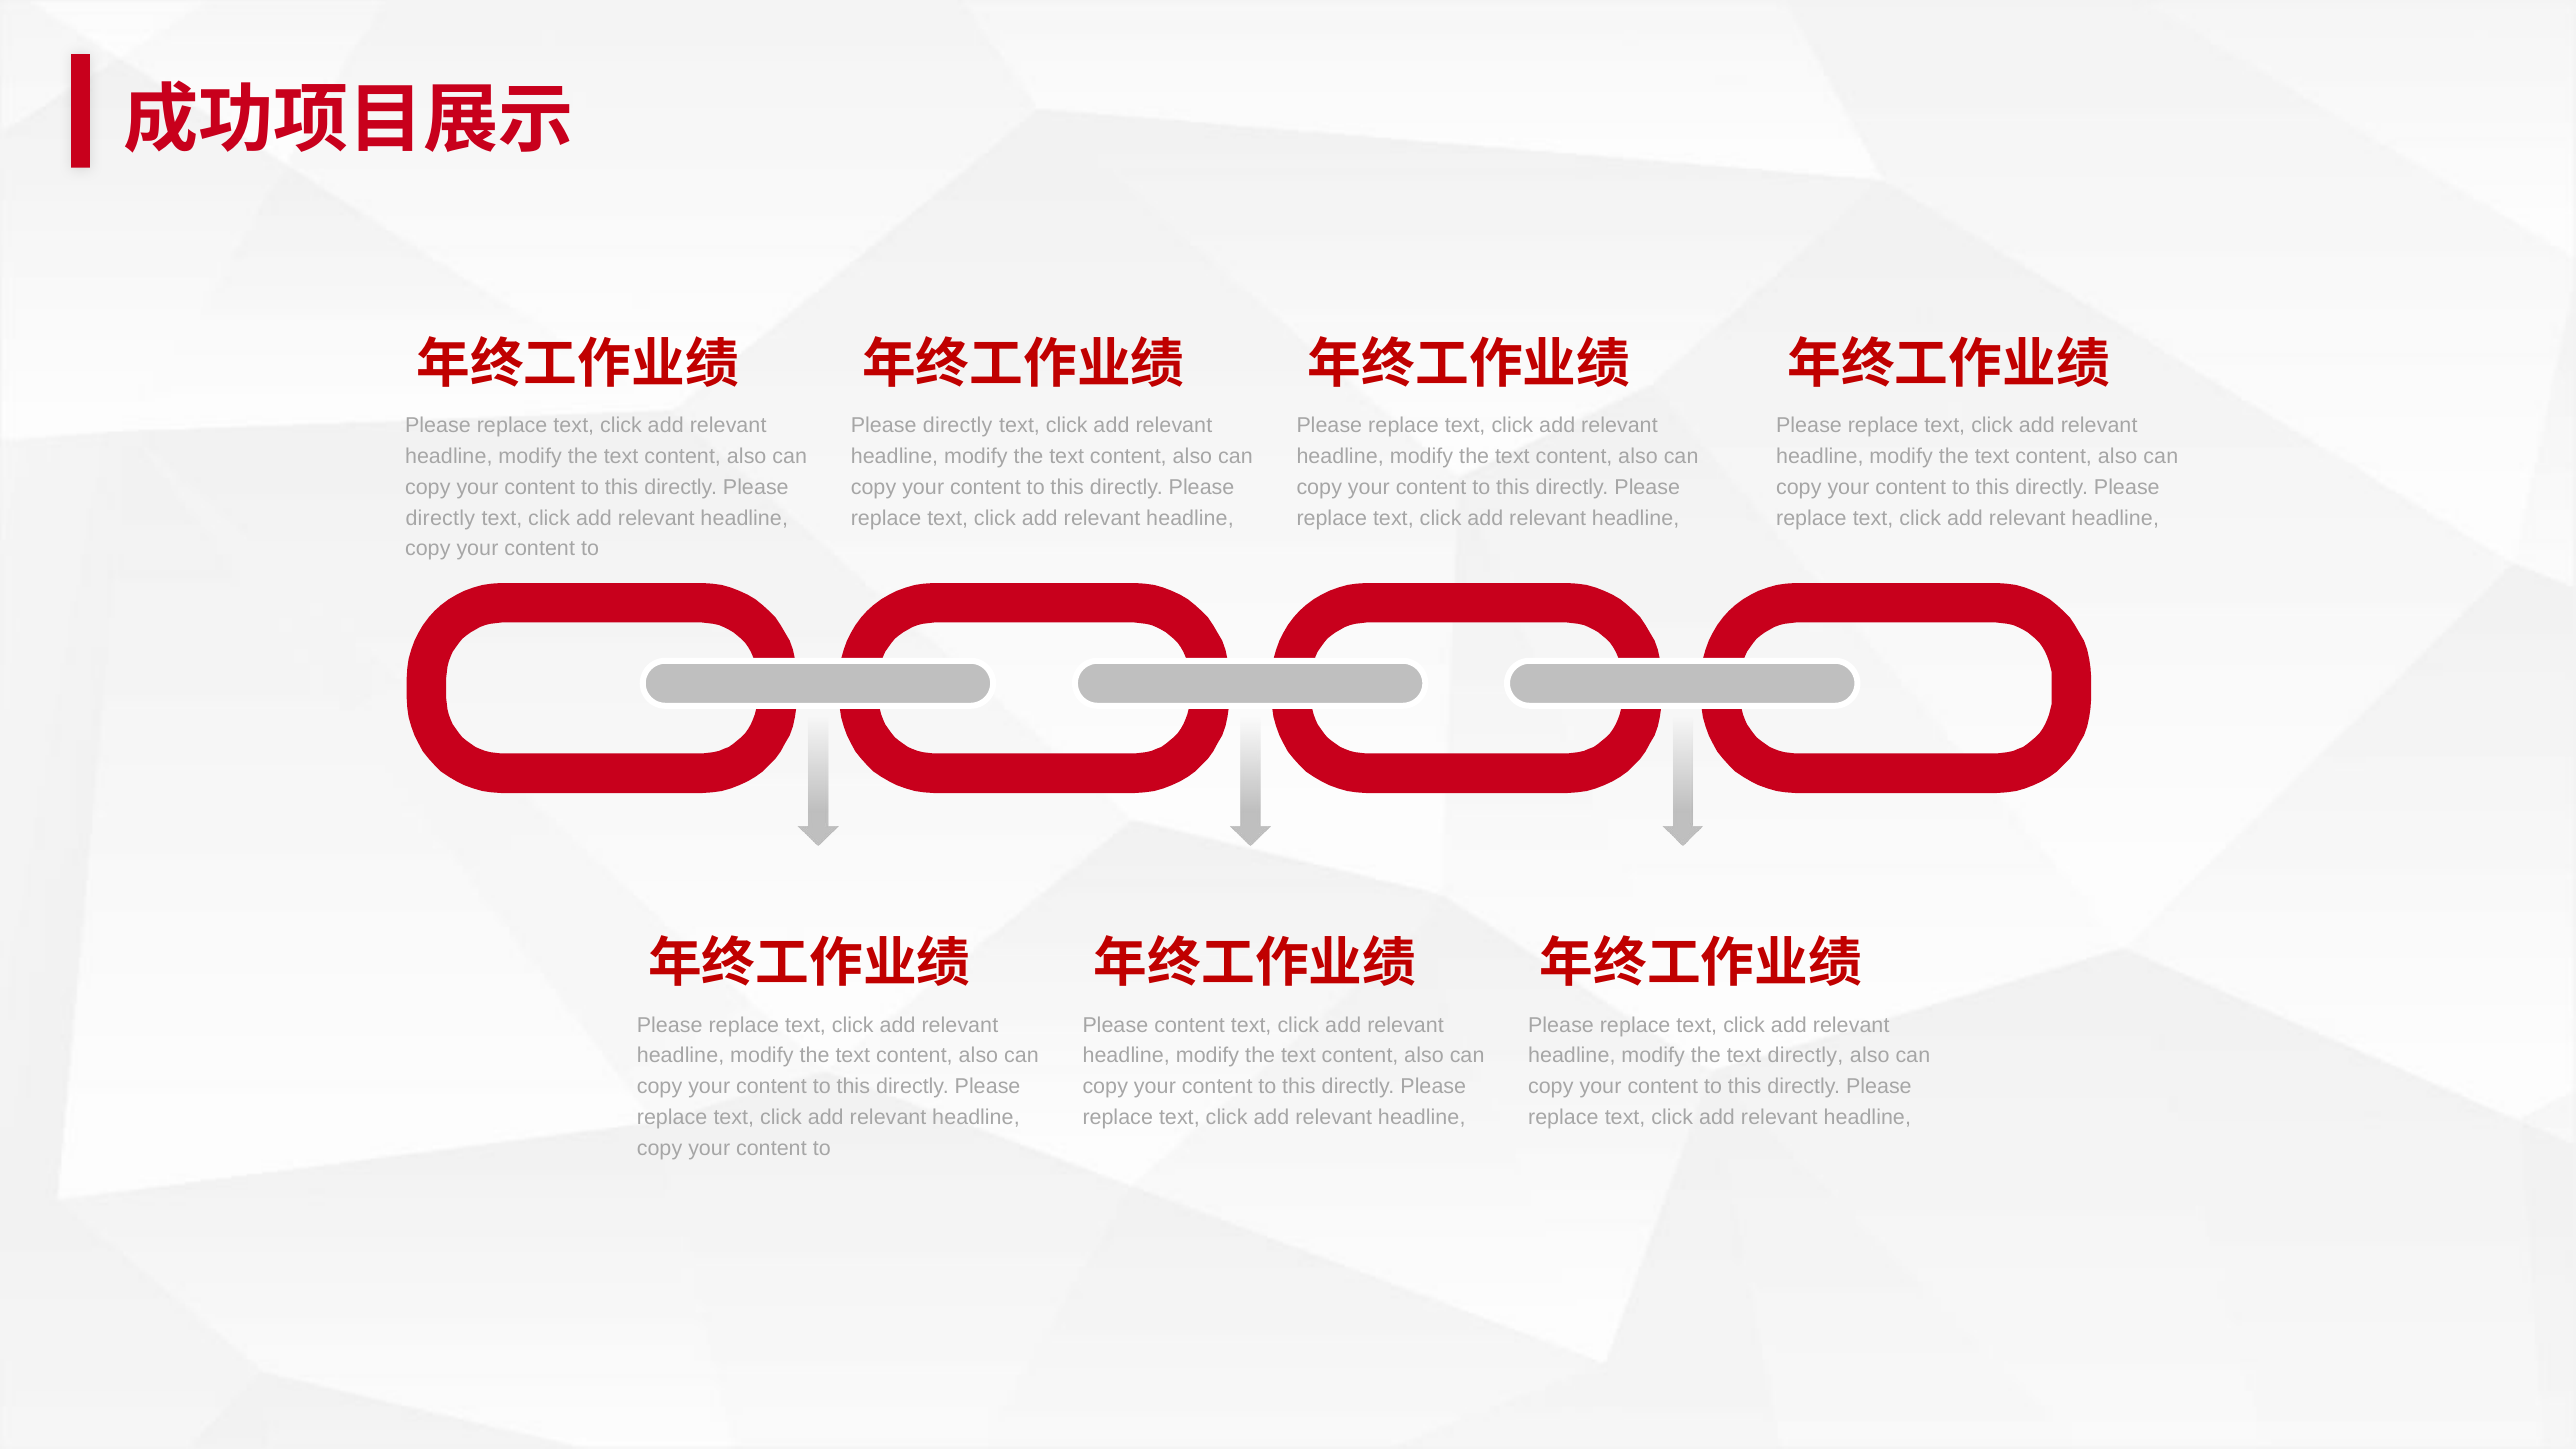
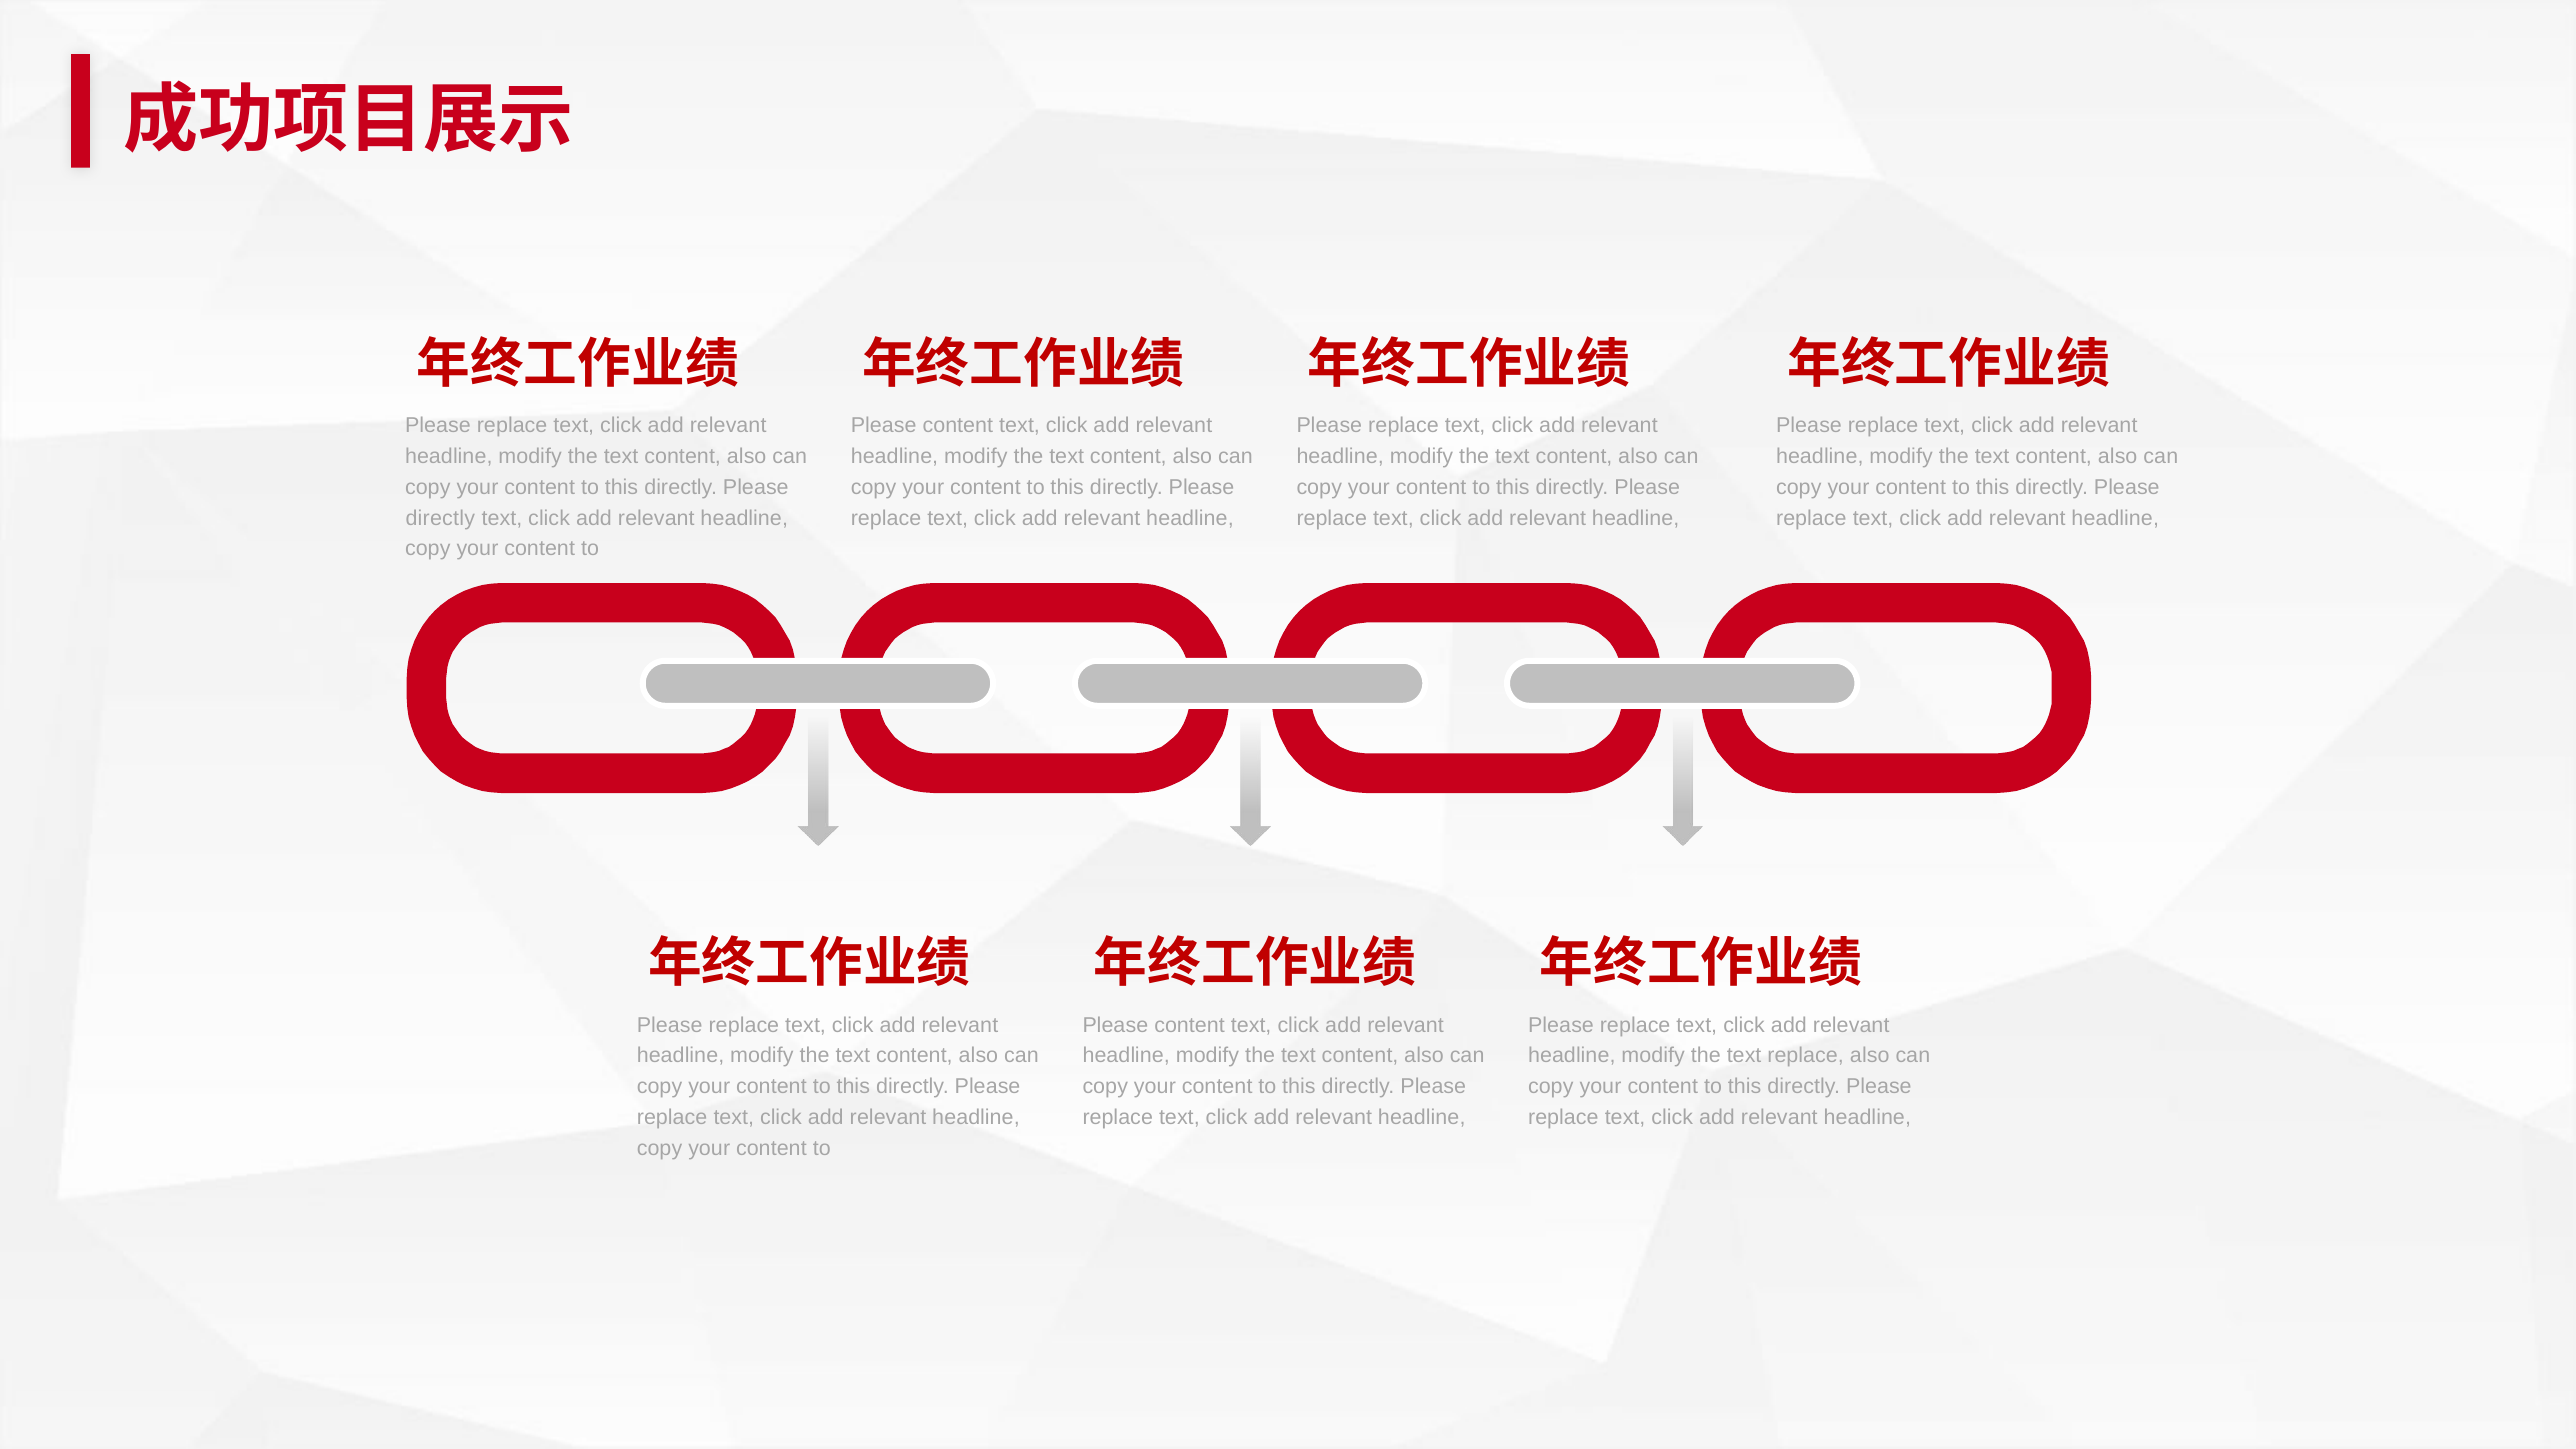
directly at (958, 426): directly -> content
text directly: directly -> replace
